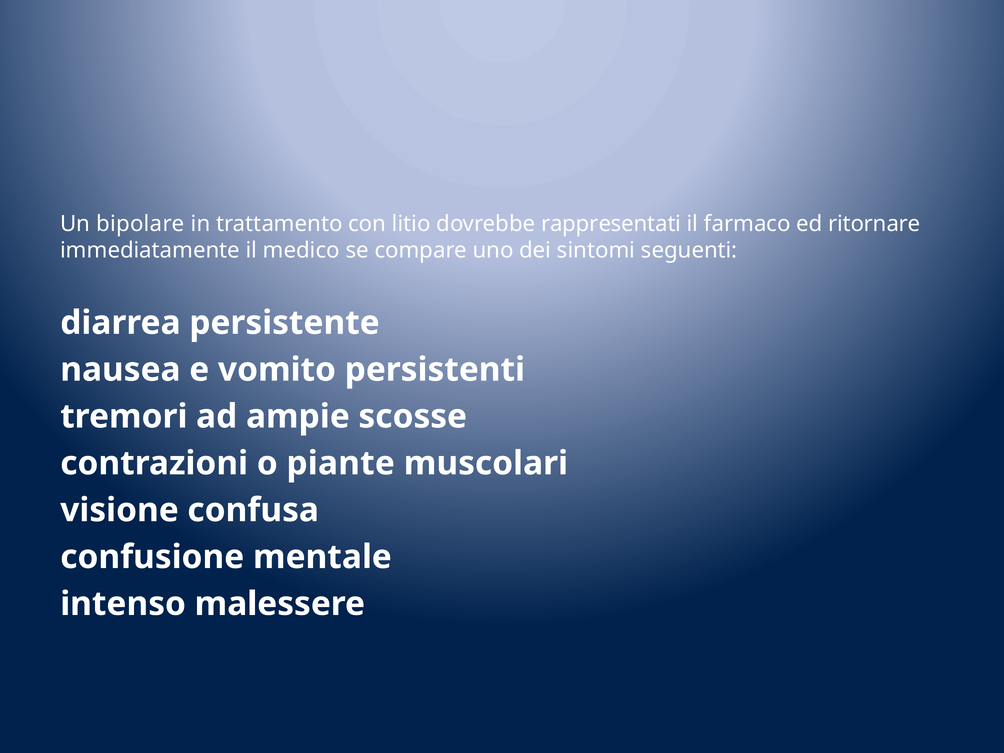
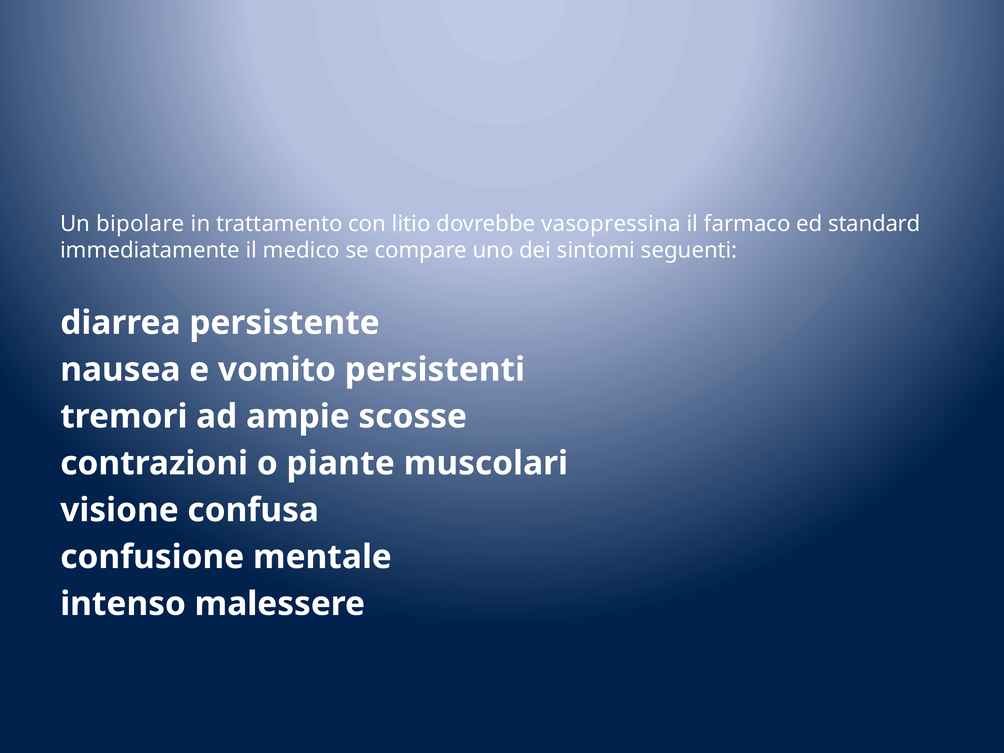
rappresentati: rappresentati -> vasopressina
ritornare: ritornare -> standard
